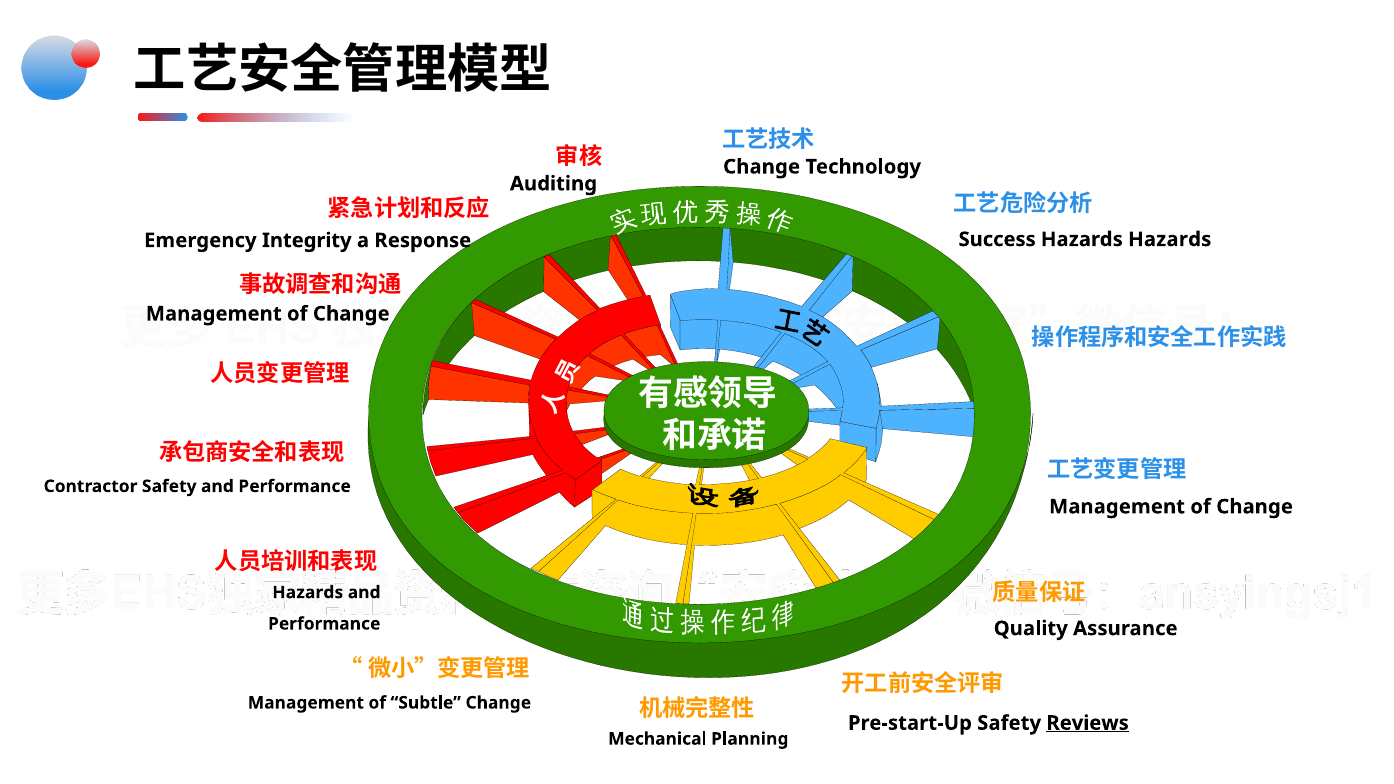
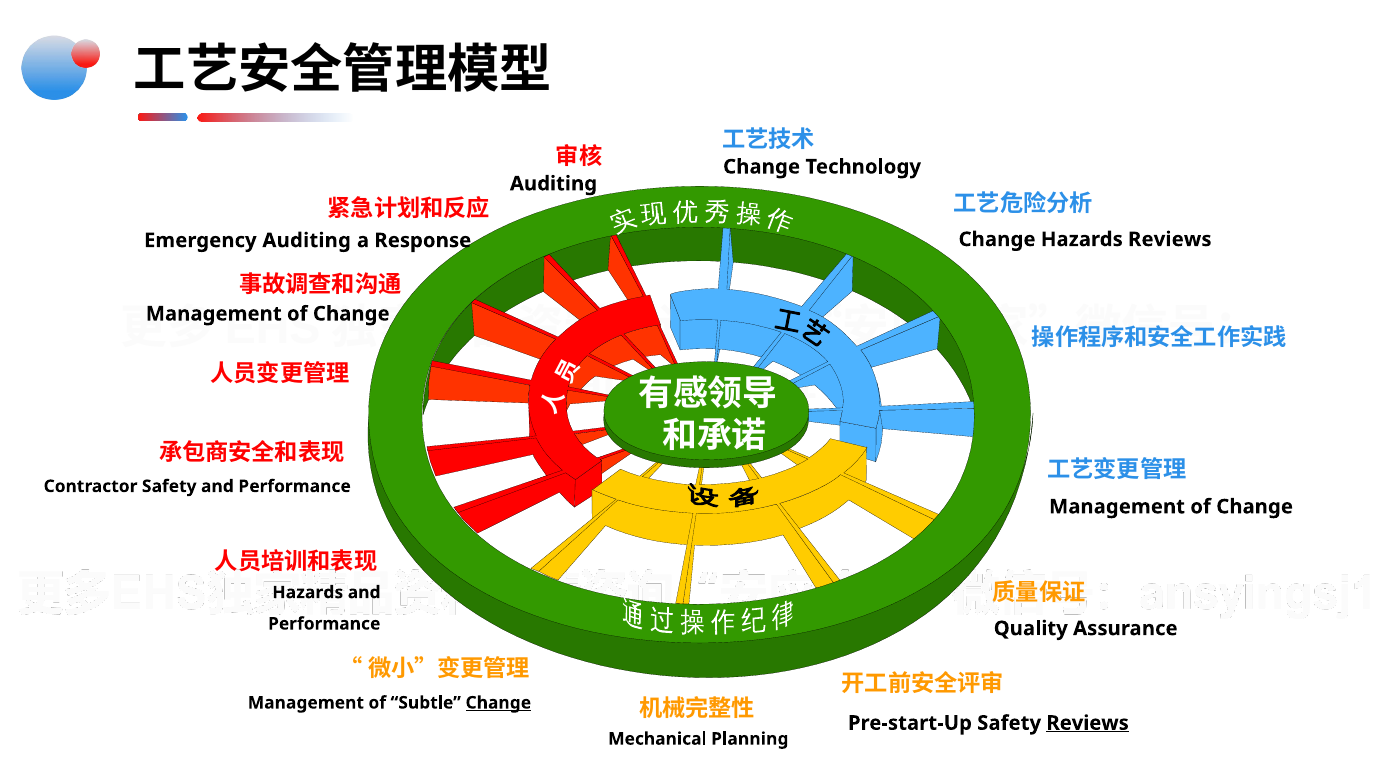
Success at (997, 239): Success -> Change
Hazards Hazards: Hazards -> Reviews
Emergency Integrity: Integrity -> Auditing
Change at (498, 703) underline: none -> present
